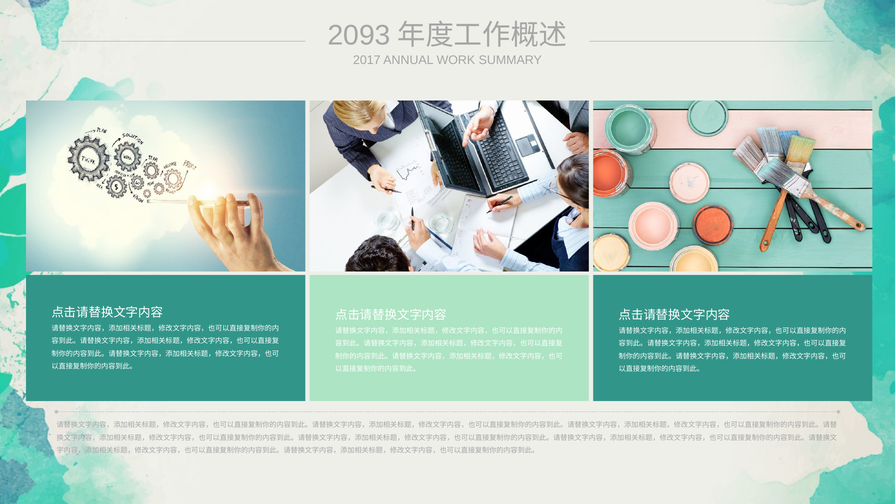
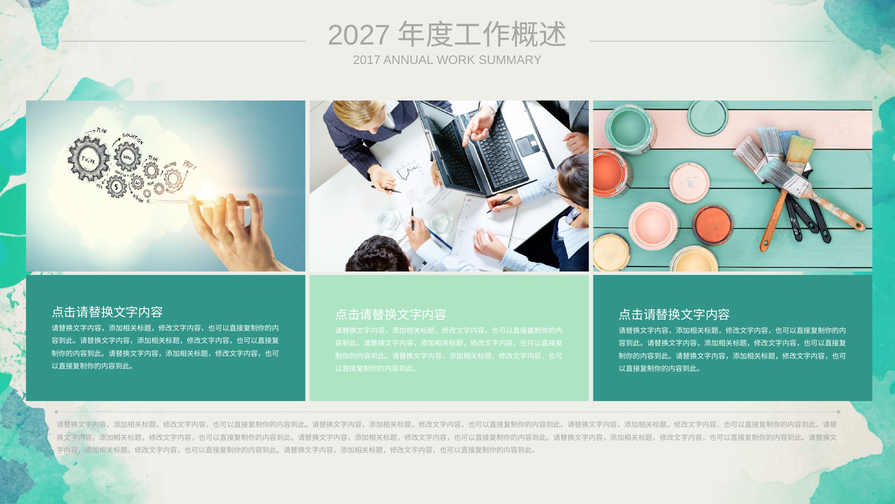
2093: 2093 -> 2027
